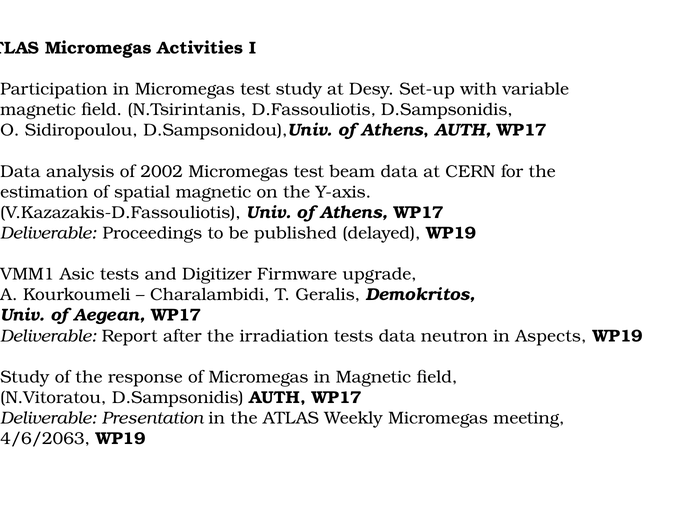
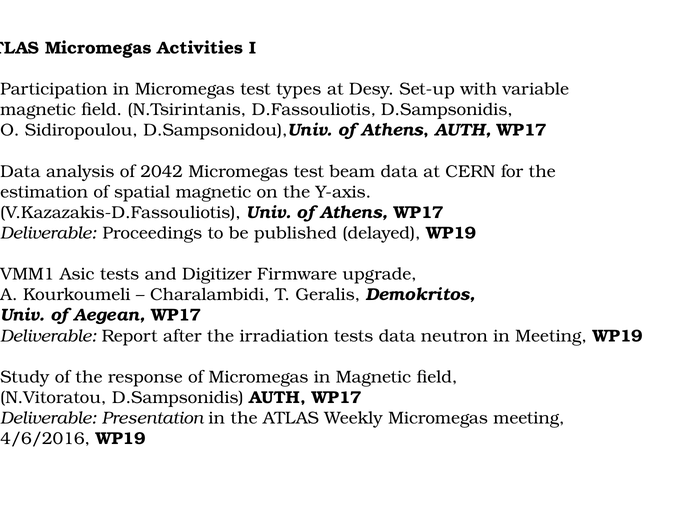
test study: study -> types
2002: 2002 -> 2042
in Aspects: Aspects -> Meeting
4/6/2063: 4/6/2063 -> 4/6/2016
